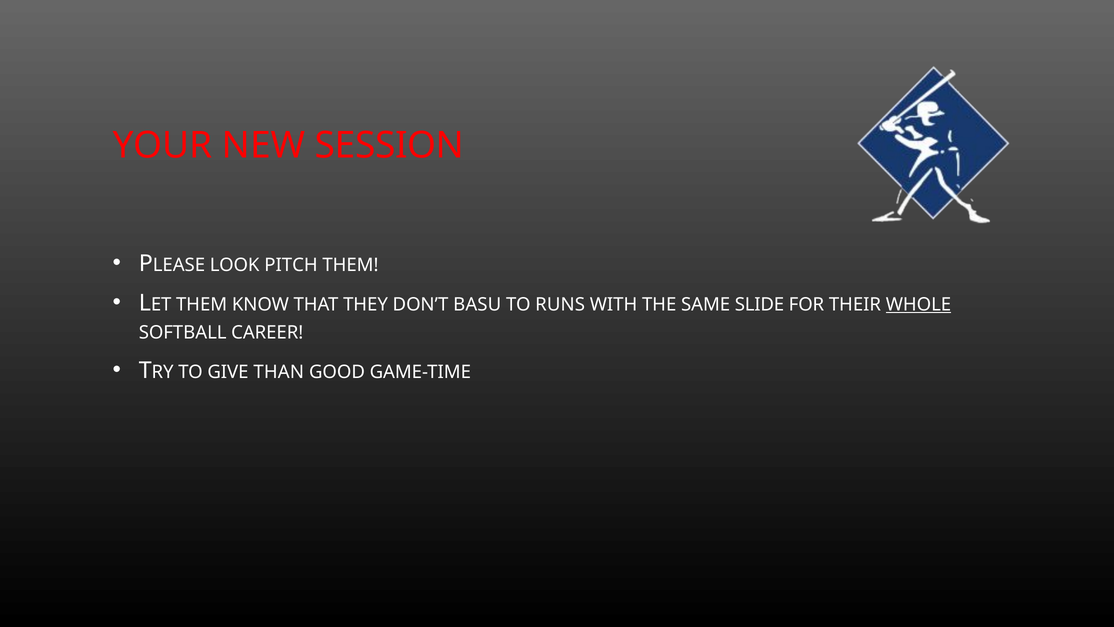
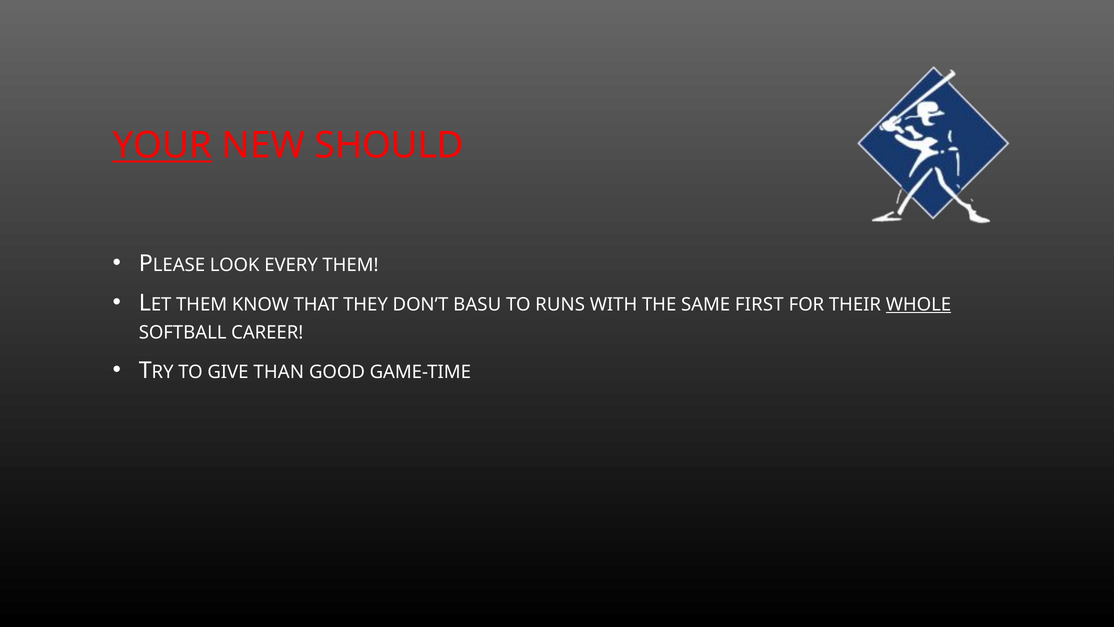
YOUR underline: none -> present
SESSION: SESSION -> SHOULD
PITCH: PITCH -> EVERY
SLIDE: SLIDE -> FIRST
